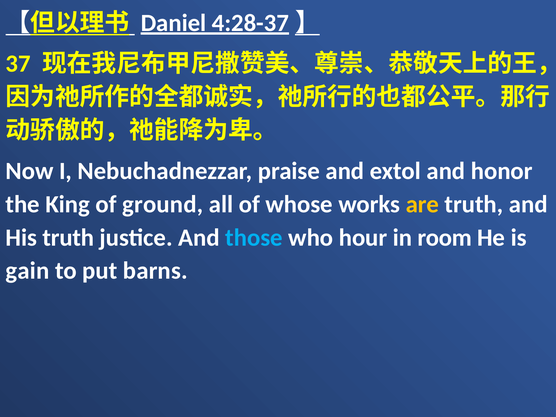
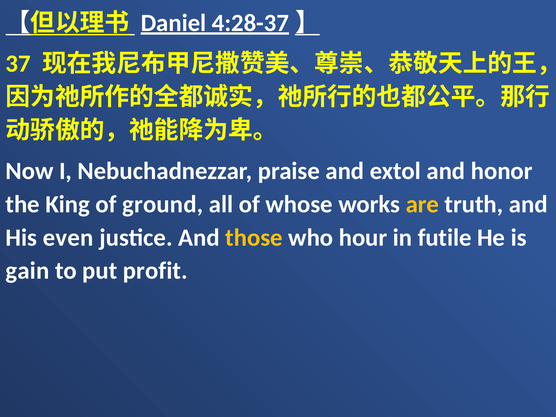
His truth: truth -> even
those colour: light blue -> yellow
room: room -> futile
barns: barns -> profit
